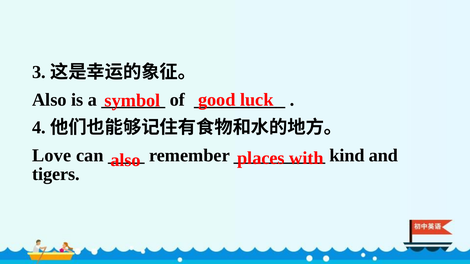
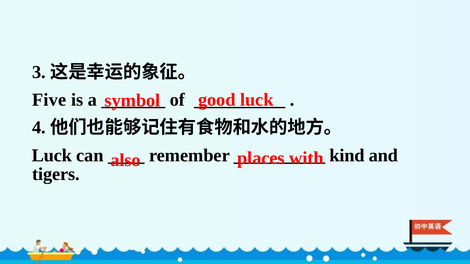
Also at (49, 100): Also -> Five
Love at (52, 156): Love -> Luck
